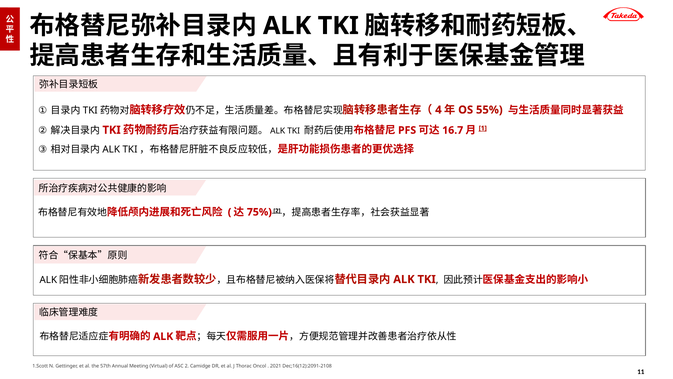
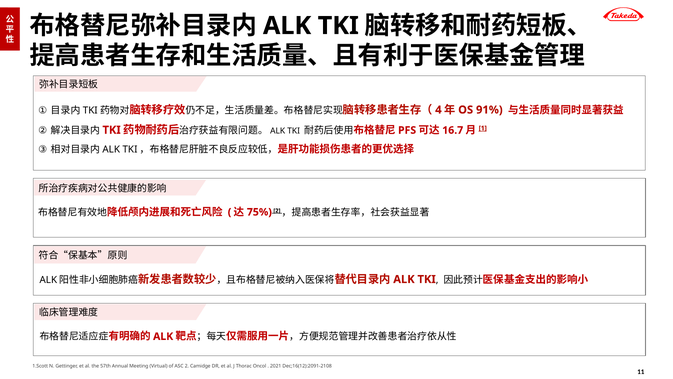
55%: 55% -> 91%
